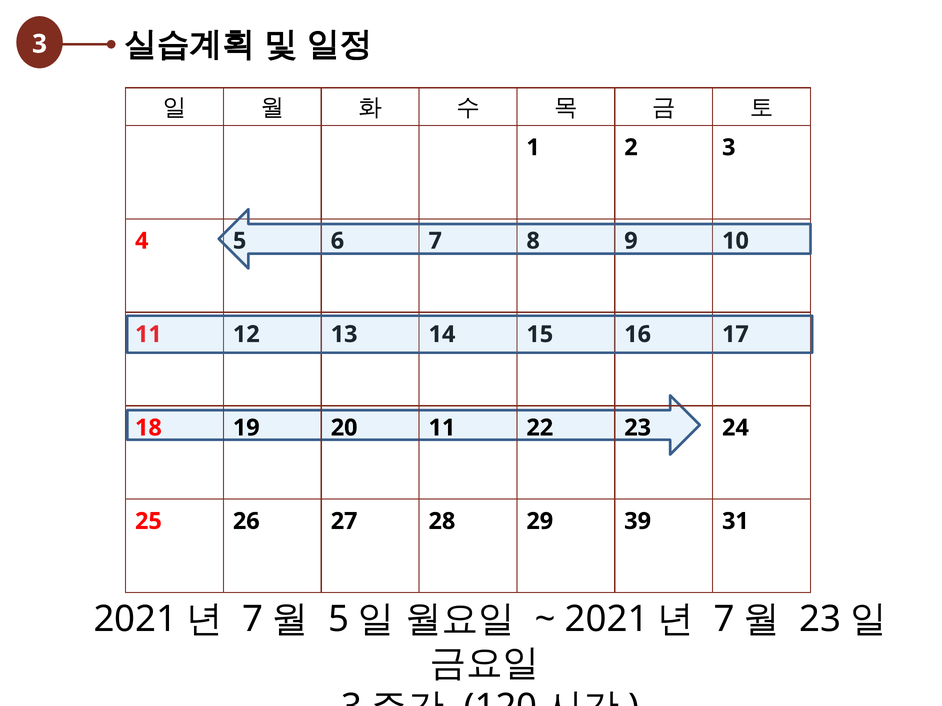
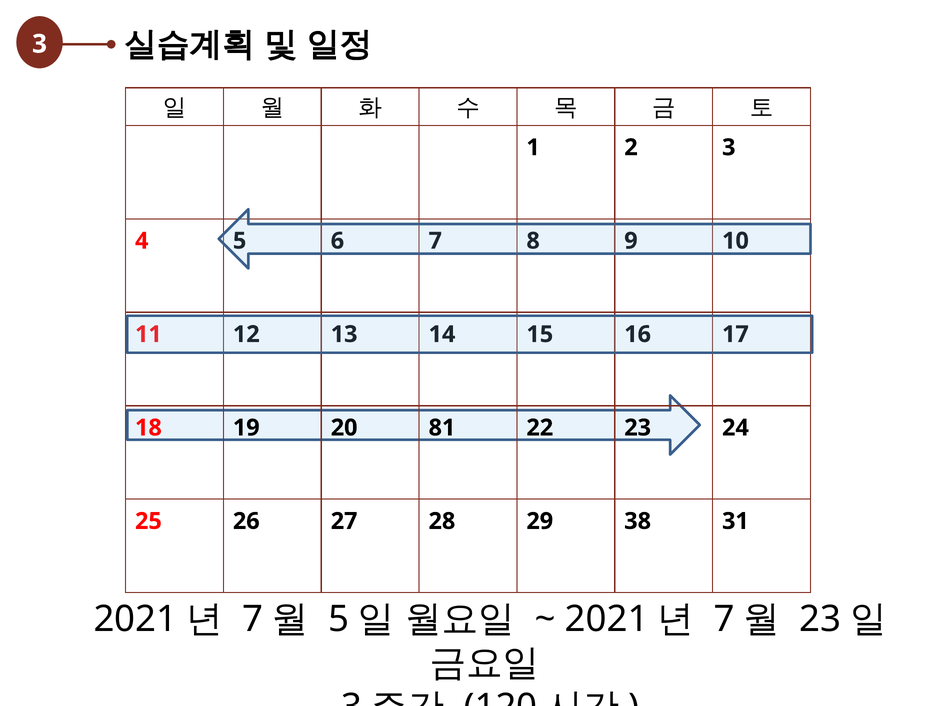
20 11: 11 -> 81
39: 39 -> 38
